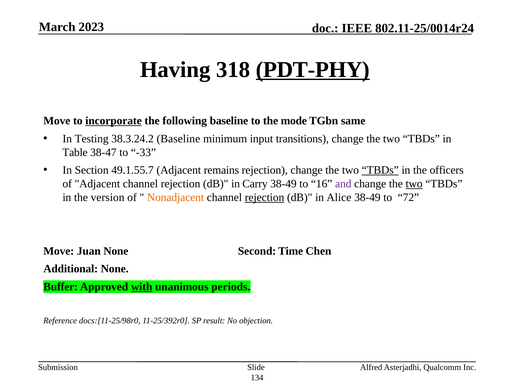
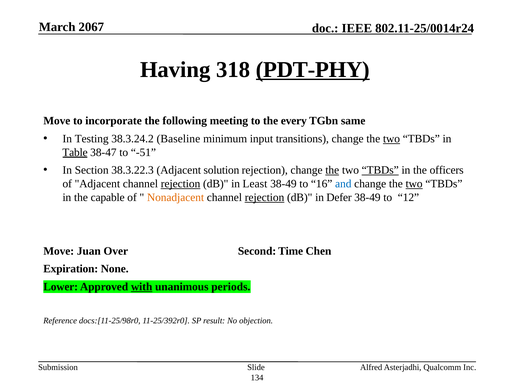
2023: 2023 -> 2067
incorporate underline: present -> none
following baseline: baseline -> meeting
mode: mode -> every
two at (391, 139) underline: none -> present
Table underline: none -> present
-33: -33 -> -51
49.1.55.7: 49.1.55.7 -> 38.3.22.3
remains: remains -> solution
the at (332, 170) underline: none -> present
rejection at (181, 184) underline: none -> present
Carry: Carry -> Least
and colour: purple -> blue
version: version -> capable
Alice: Alice -> Defer
72: 72 -> 12
Juan None: None -> Over
Additional: Additional -> Expiration
Buffer: Buffer -> Lower
